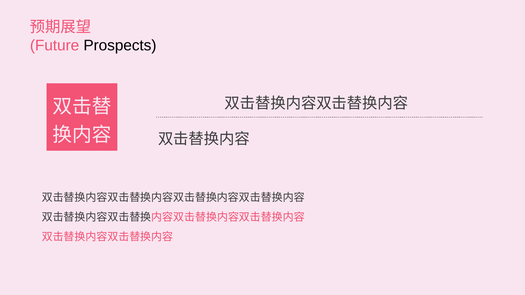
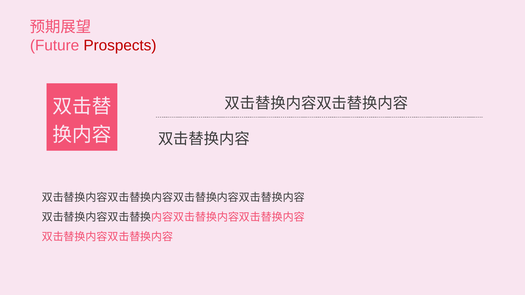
Prospects colour: black -> red
